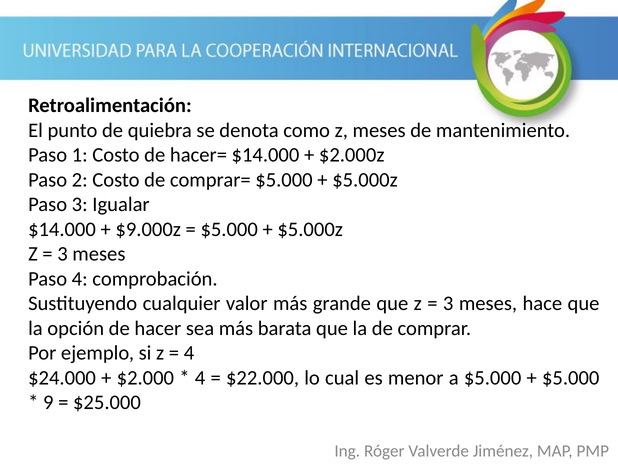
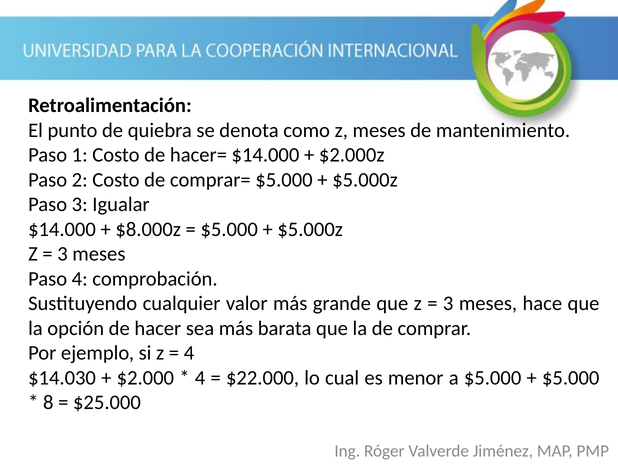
$9.000z: $9.000z -> $8.000z
$24.000: $24.000 -> $14.030
9: 9 -> 8
